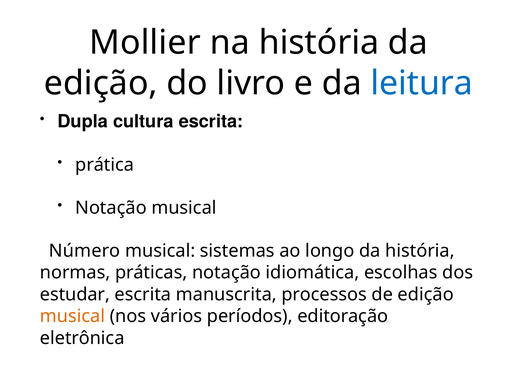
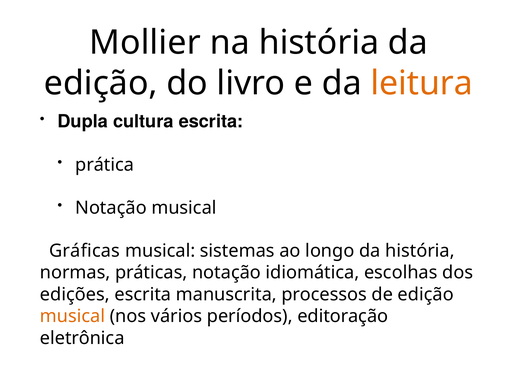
leitura colour: blue -> orange
Número: Número -> Gráficas
estudar: estudar -> edições
